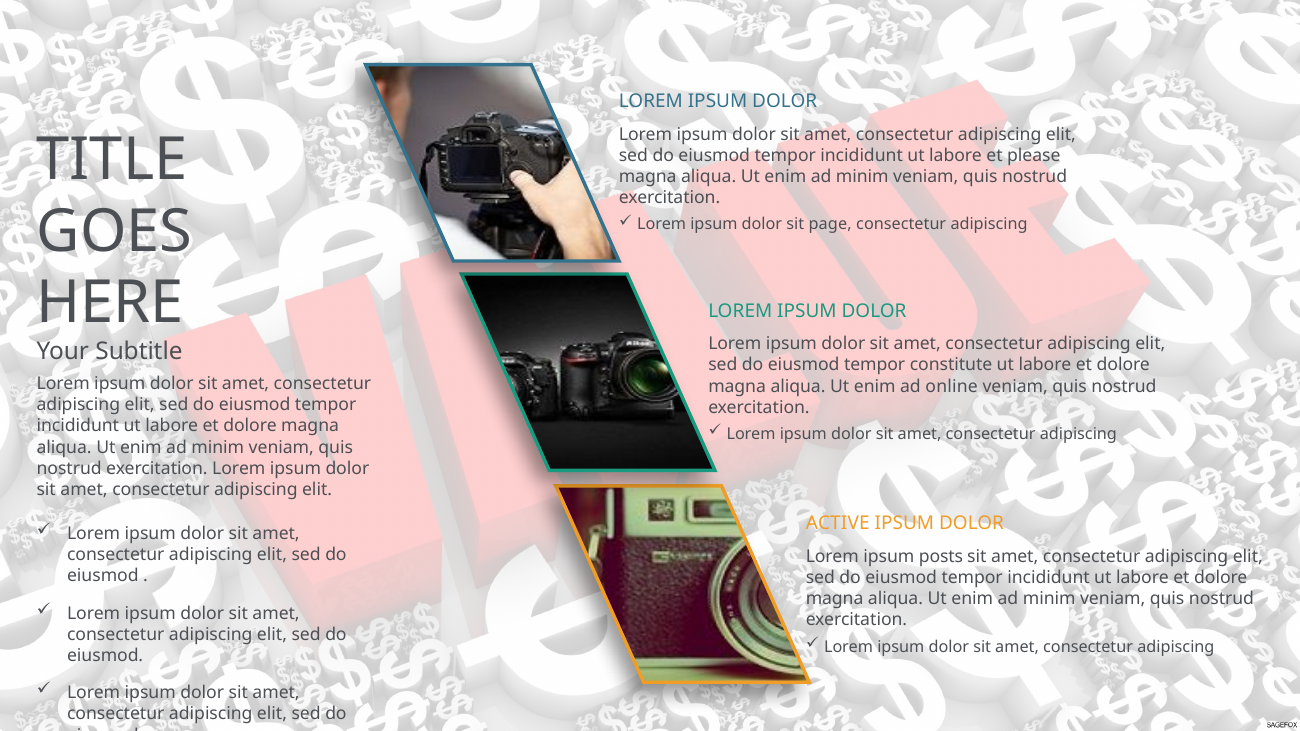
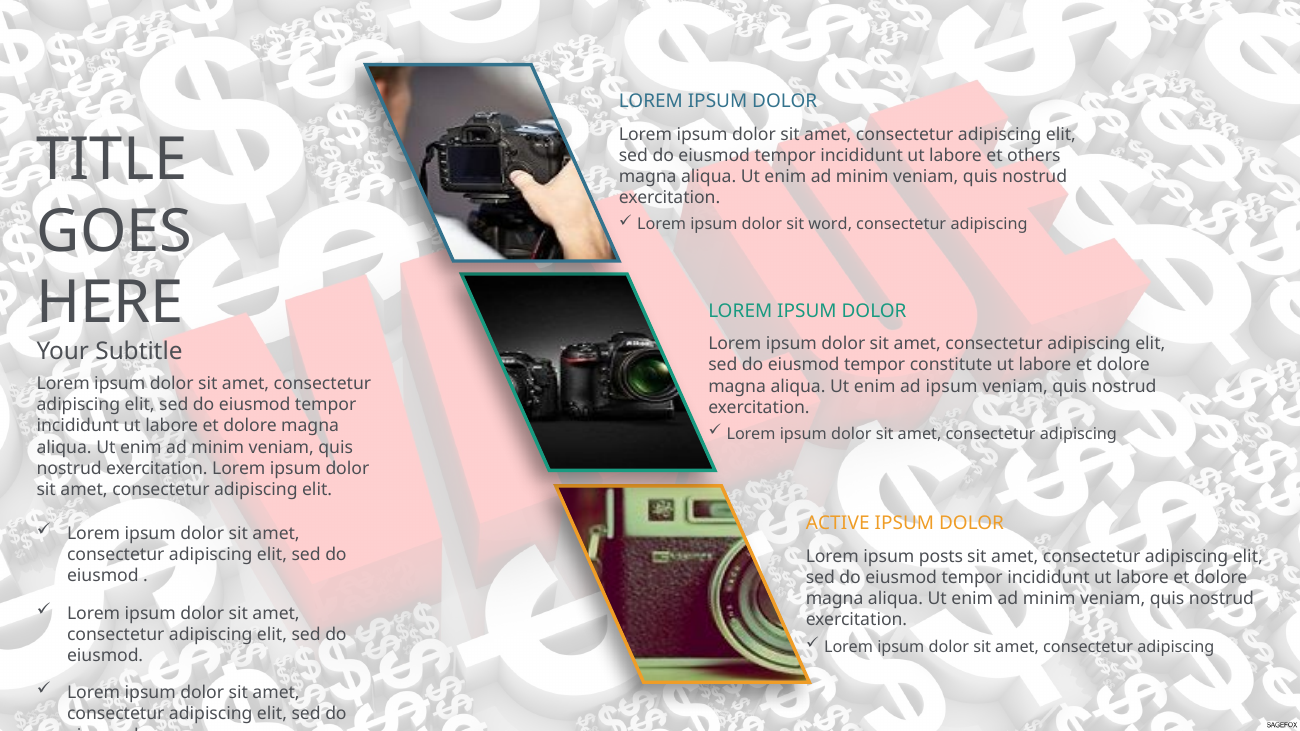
please: please -> others
page: page -> word
ad online: online -> ipsum
